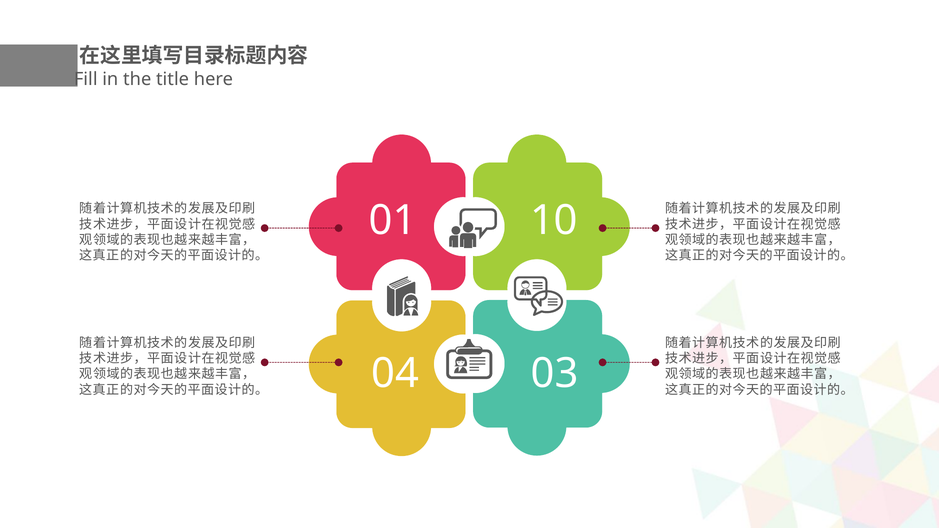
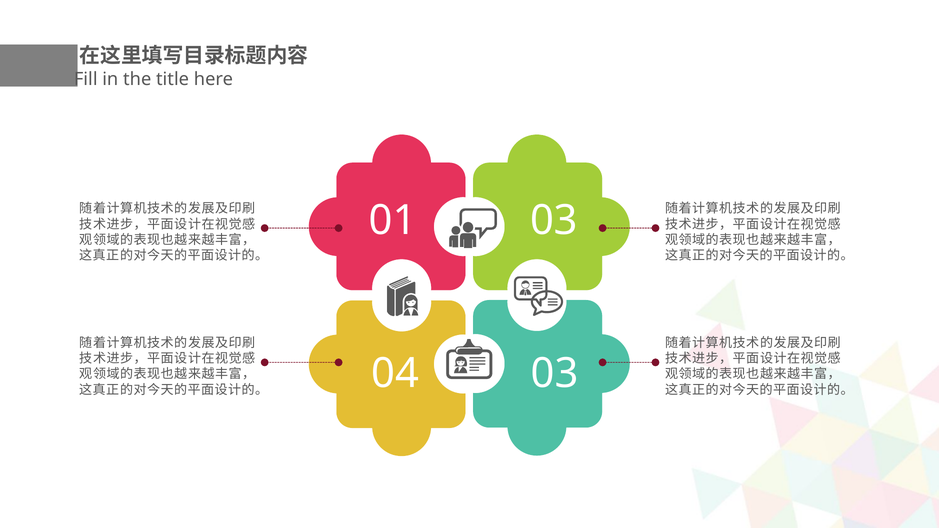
01 10: 10 -> 03
